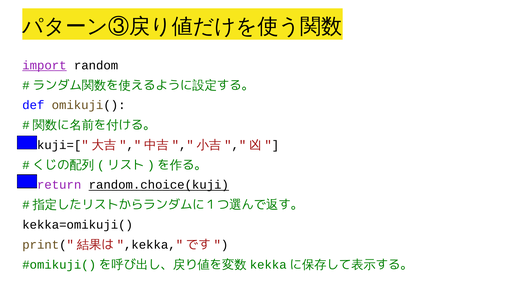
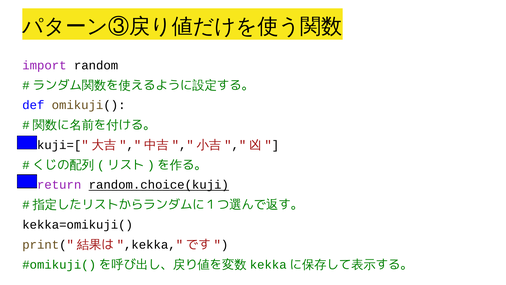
import underline: present -> none
